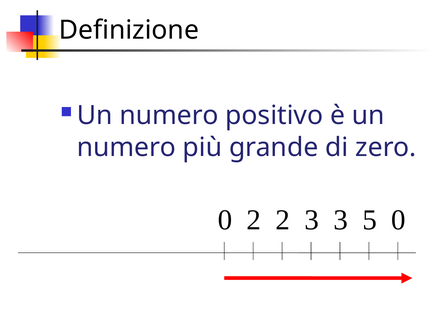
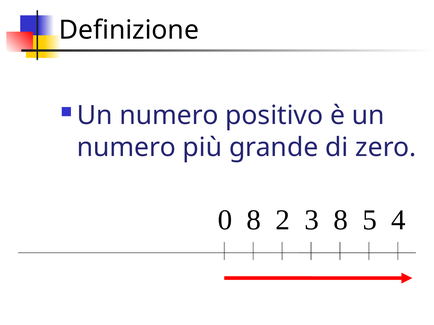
0 2: 2 -> 8
3 3: 3 -> 8
5 0: 0 -> 4
